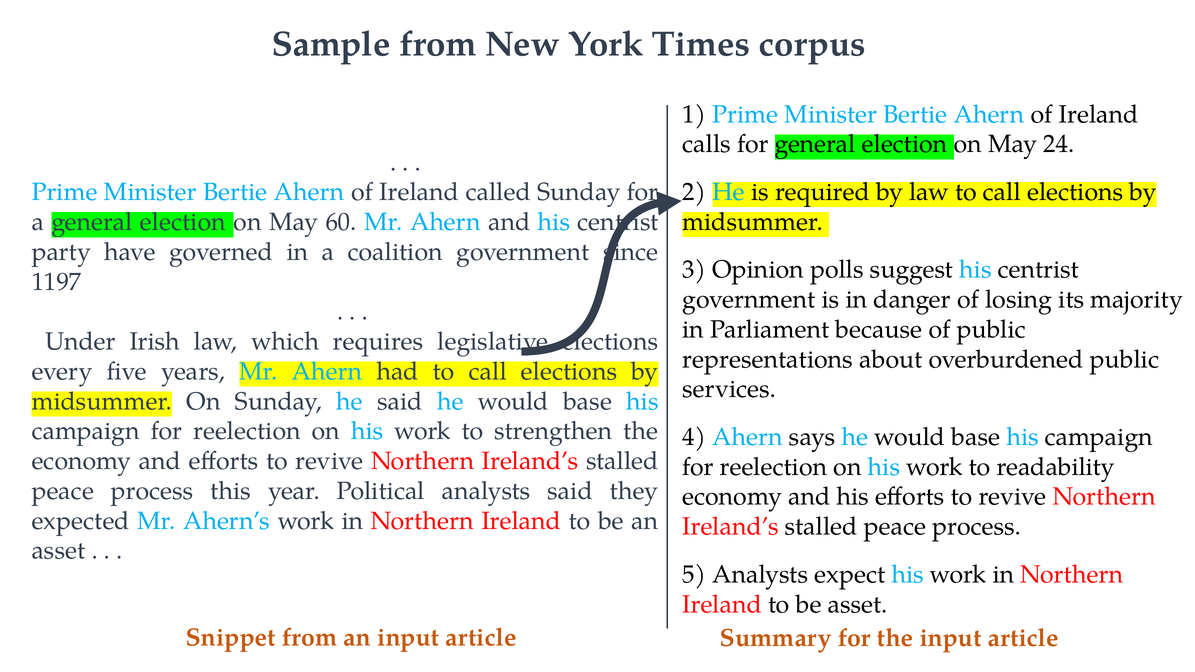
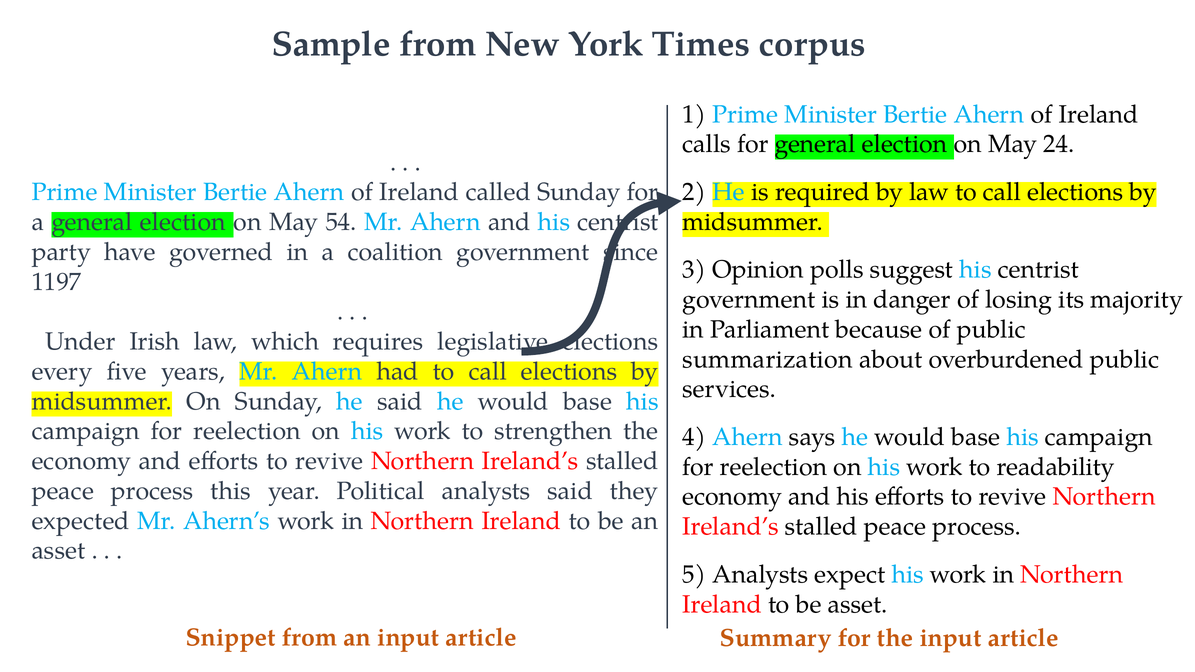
60: 60 -> 54
representations: representations -> summarization
